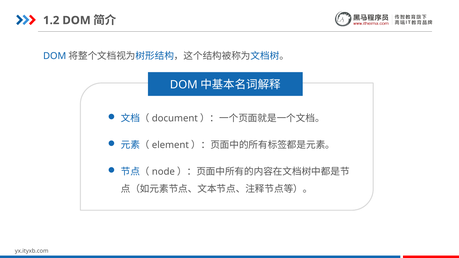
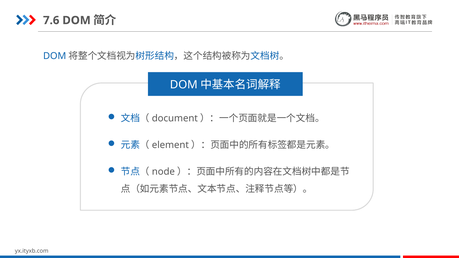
1.2: 1.2 -> 7.6
